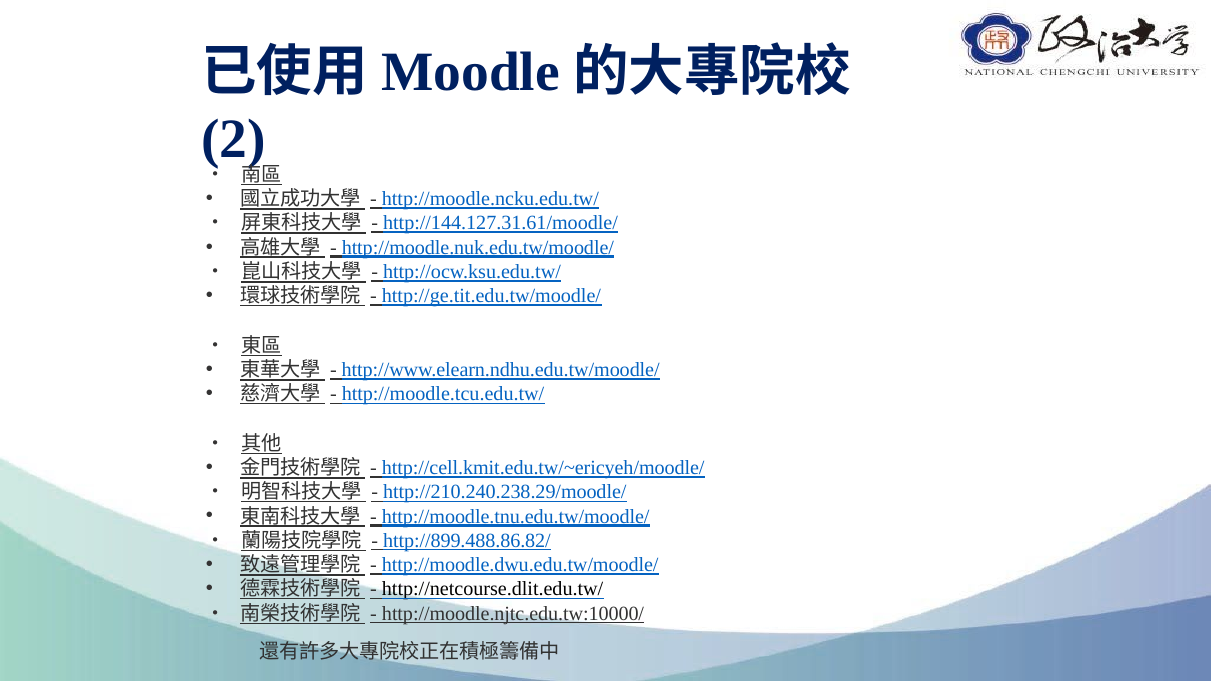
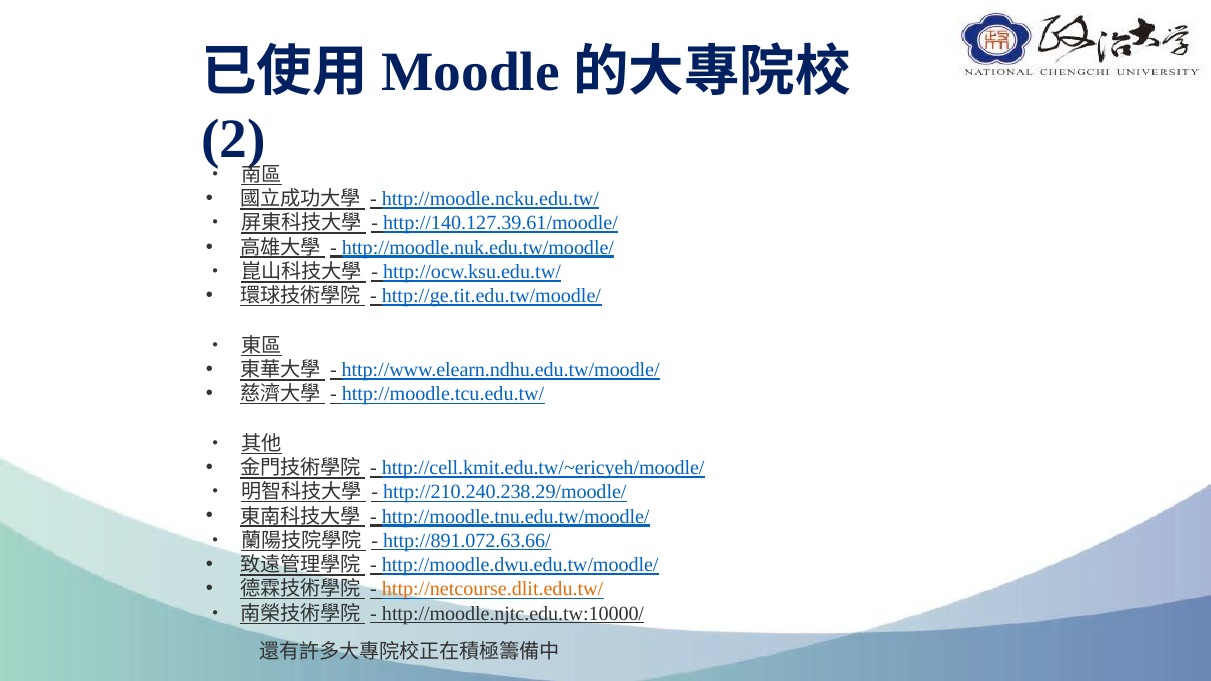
http://144.127.31.61/moodle/: http://144.127.31.61/moodle/ -> http://140.127.39.61/moodle/
http://899.488.86.82/: http://899.488.86.82/ -> http://891.072.63.66/
http://netcourse.dlit.edu.tw/ colour: black -> orange
